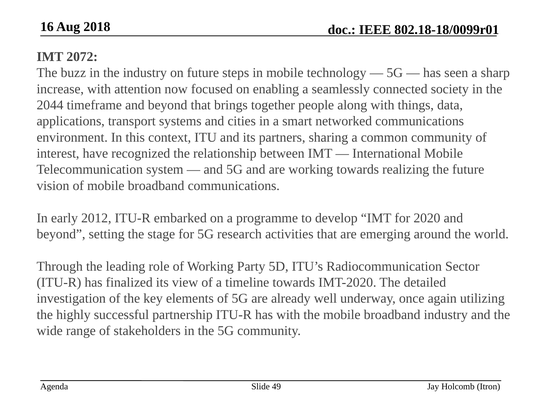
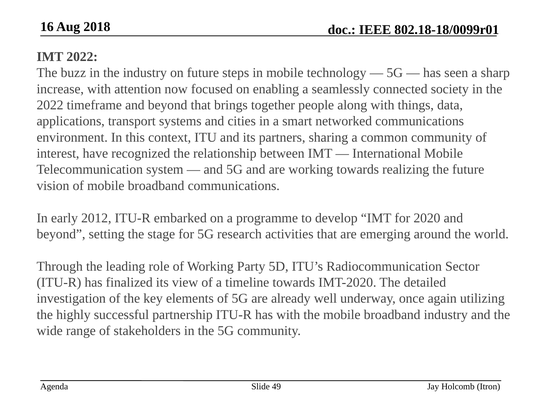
IMT 2072: 2072 -> 2022
2044 at (50, 105): 2044 -> 2022
